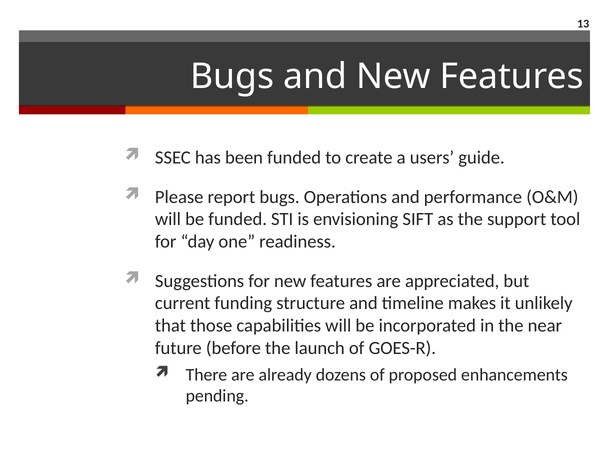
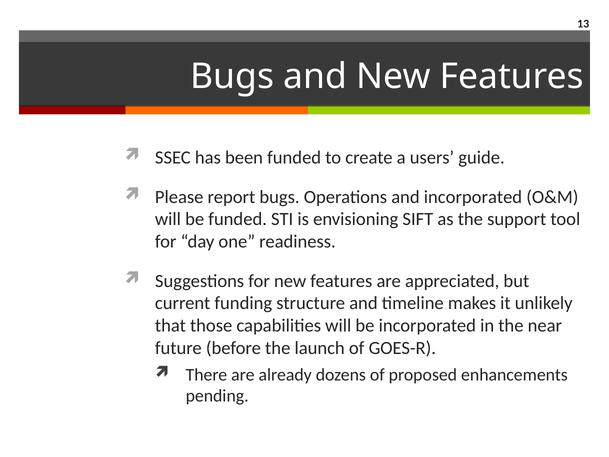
and performance: performance -> incorporated
